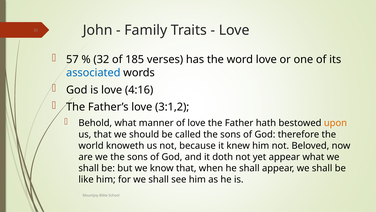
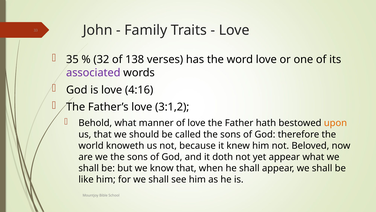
57: 57 -> 35
185: 185 -> 138
associated colour: blue -> purple
